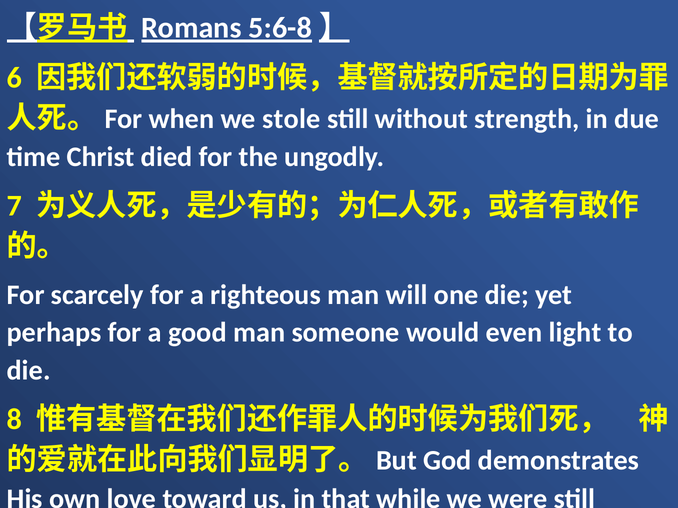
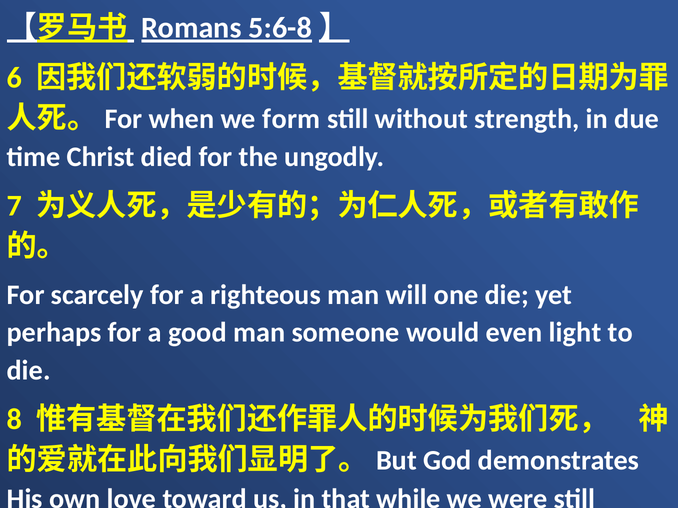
stole: stole -> form
